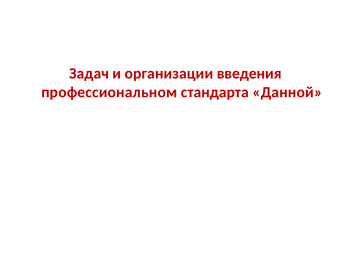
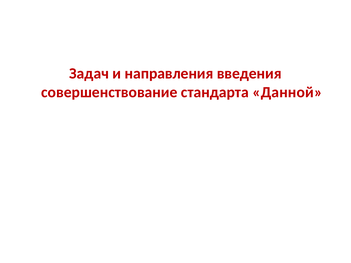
организации: организации -> направления
профессиональном: профессиональном -> совершенствование
